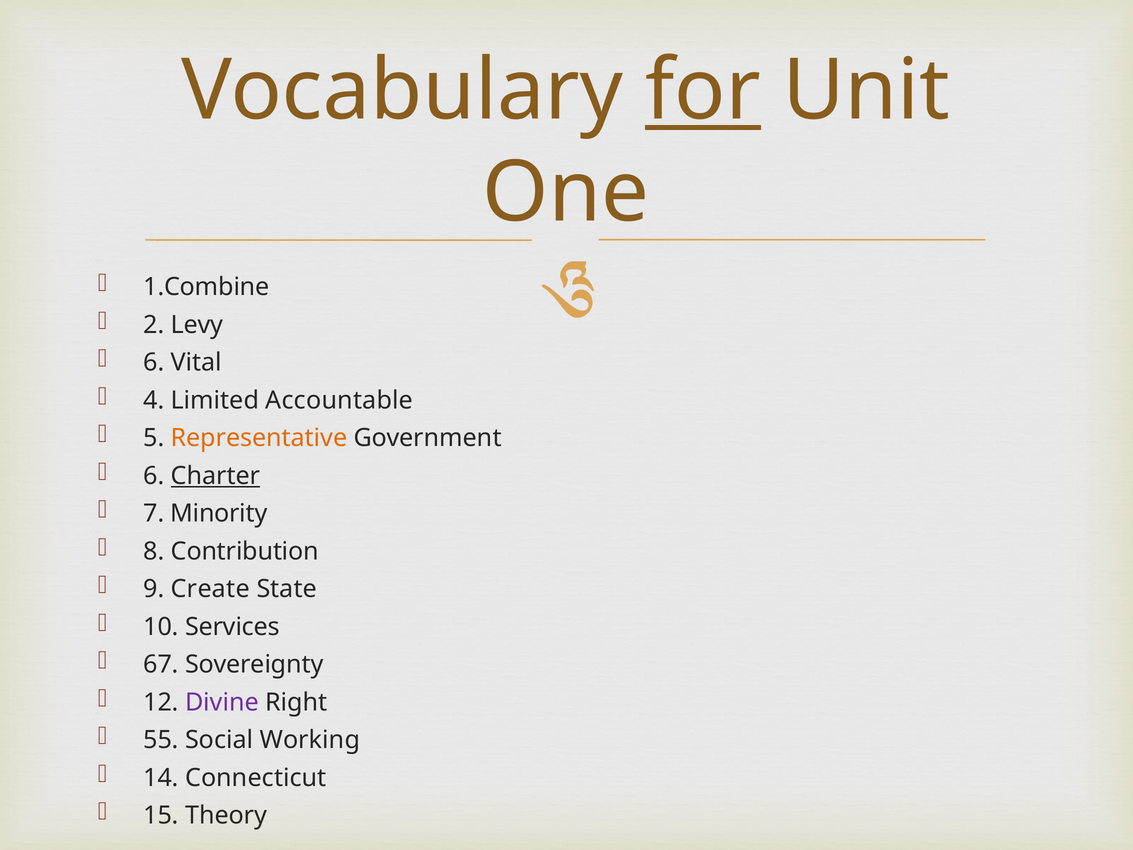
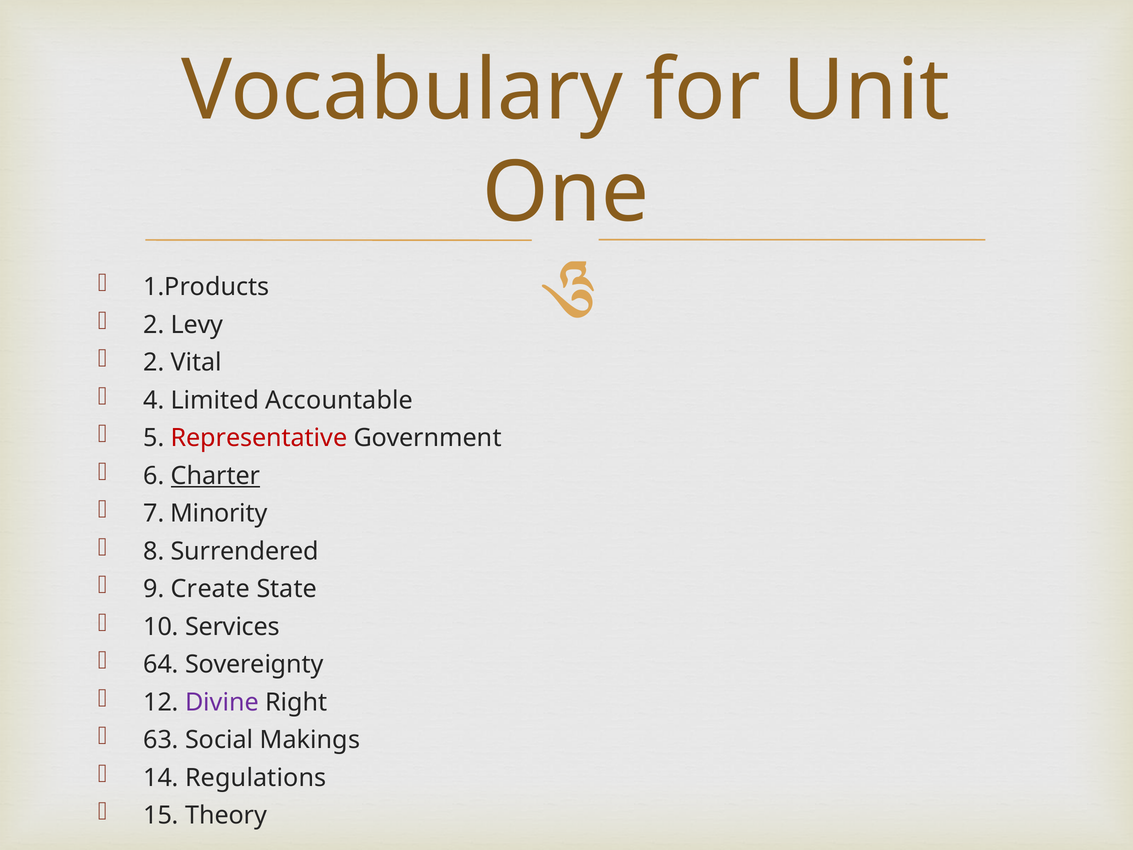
for underline: present -> none
1.Combine: 1.Combine -> 1.Products
6 at (154, 362): 6 -> 2
Representative colour: orange -> red
Contribution: Contribution -> Surrendered
67: 67 -> 64
55: 55 -> 63
Working: Working -> Makings
Connecticut: Connecticut -> Regulations
